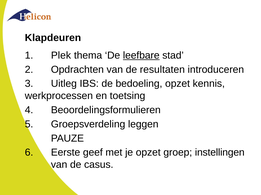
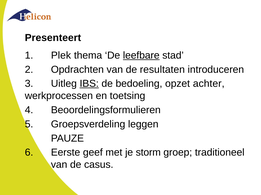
Klapdeuren: Klapdeuren -> Presenteert
IBS underline: none -> present
kennis: kennis -> achter
je opzet: opzet -> storm
instellingen: instellingen -> traditioneel
